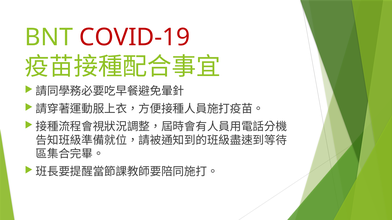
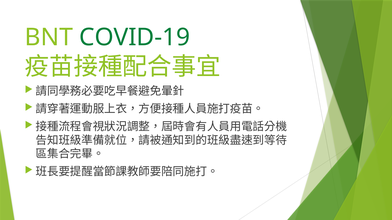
COVID-19 colour: red -> green
